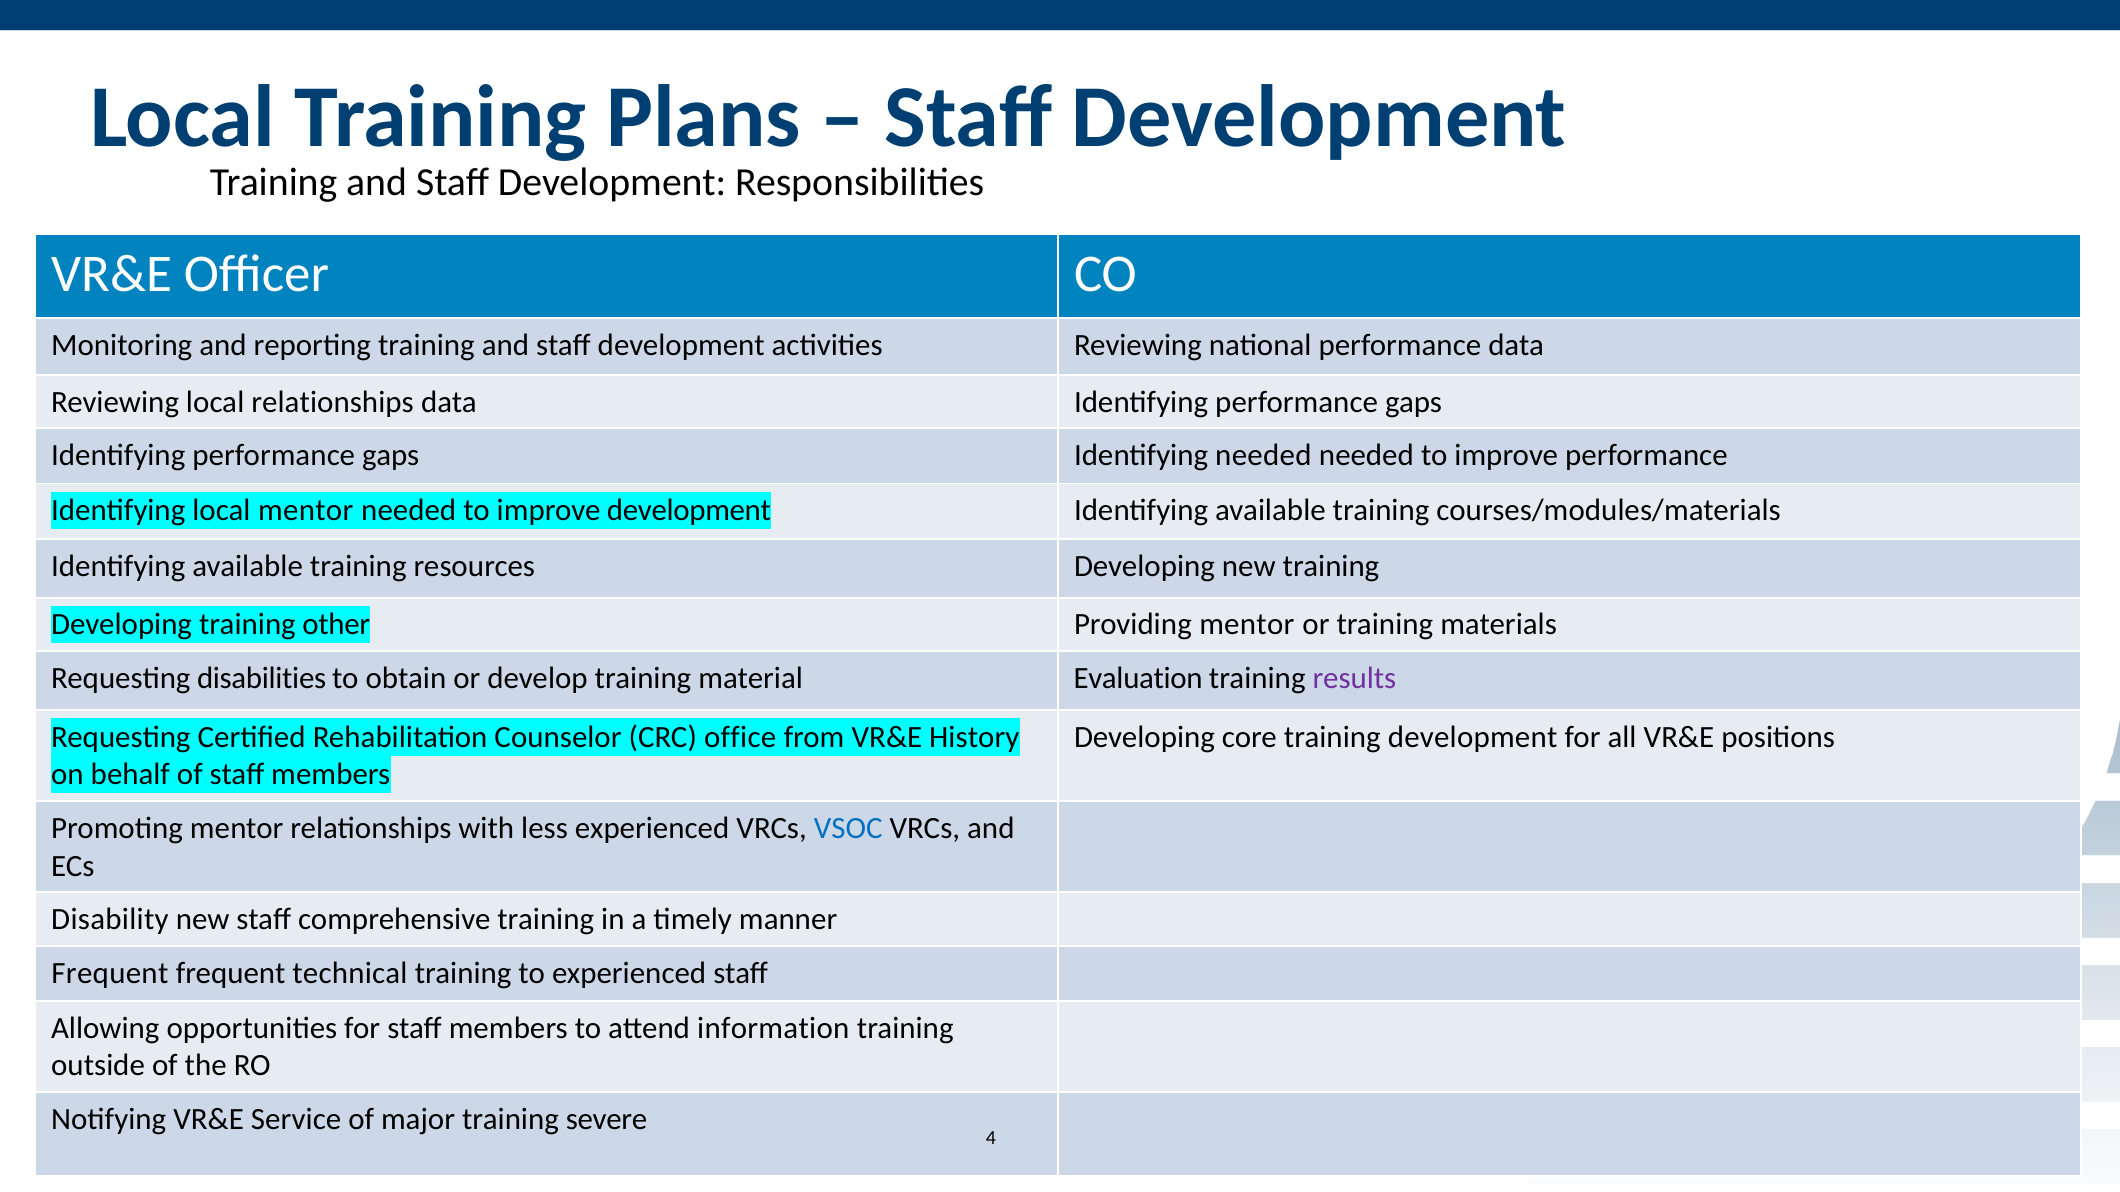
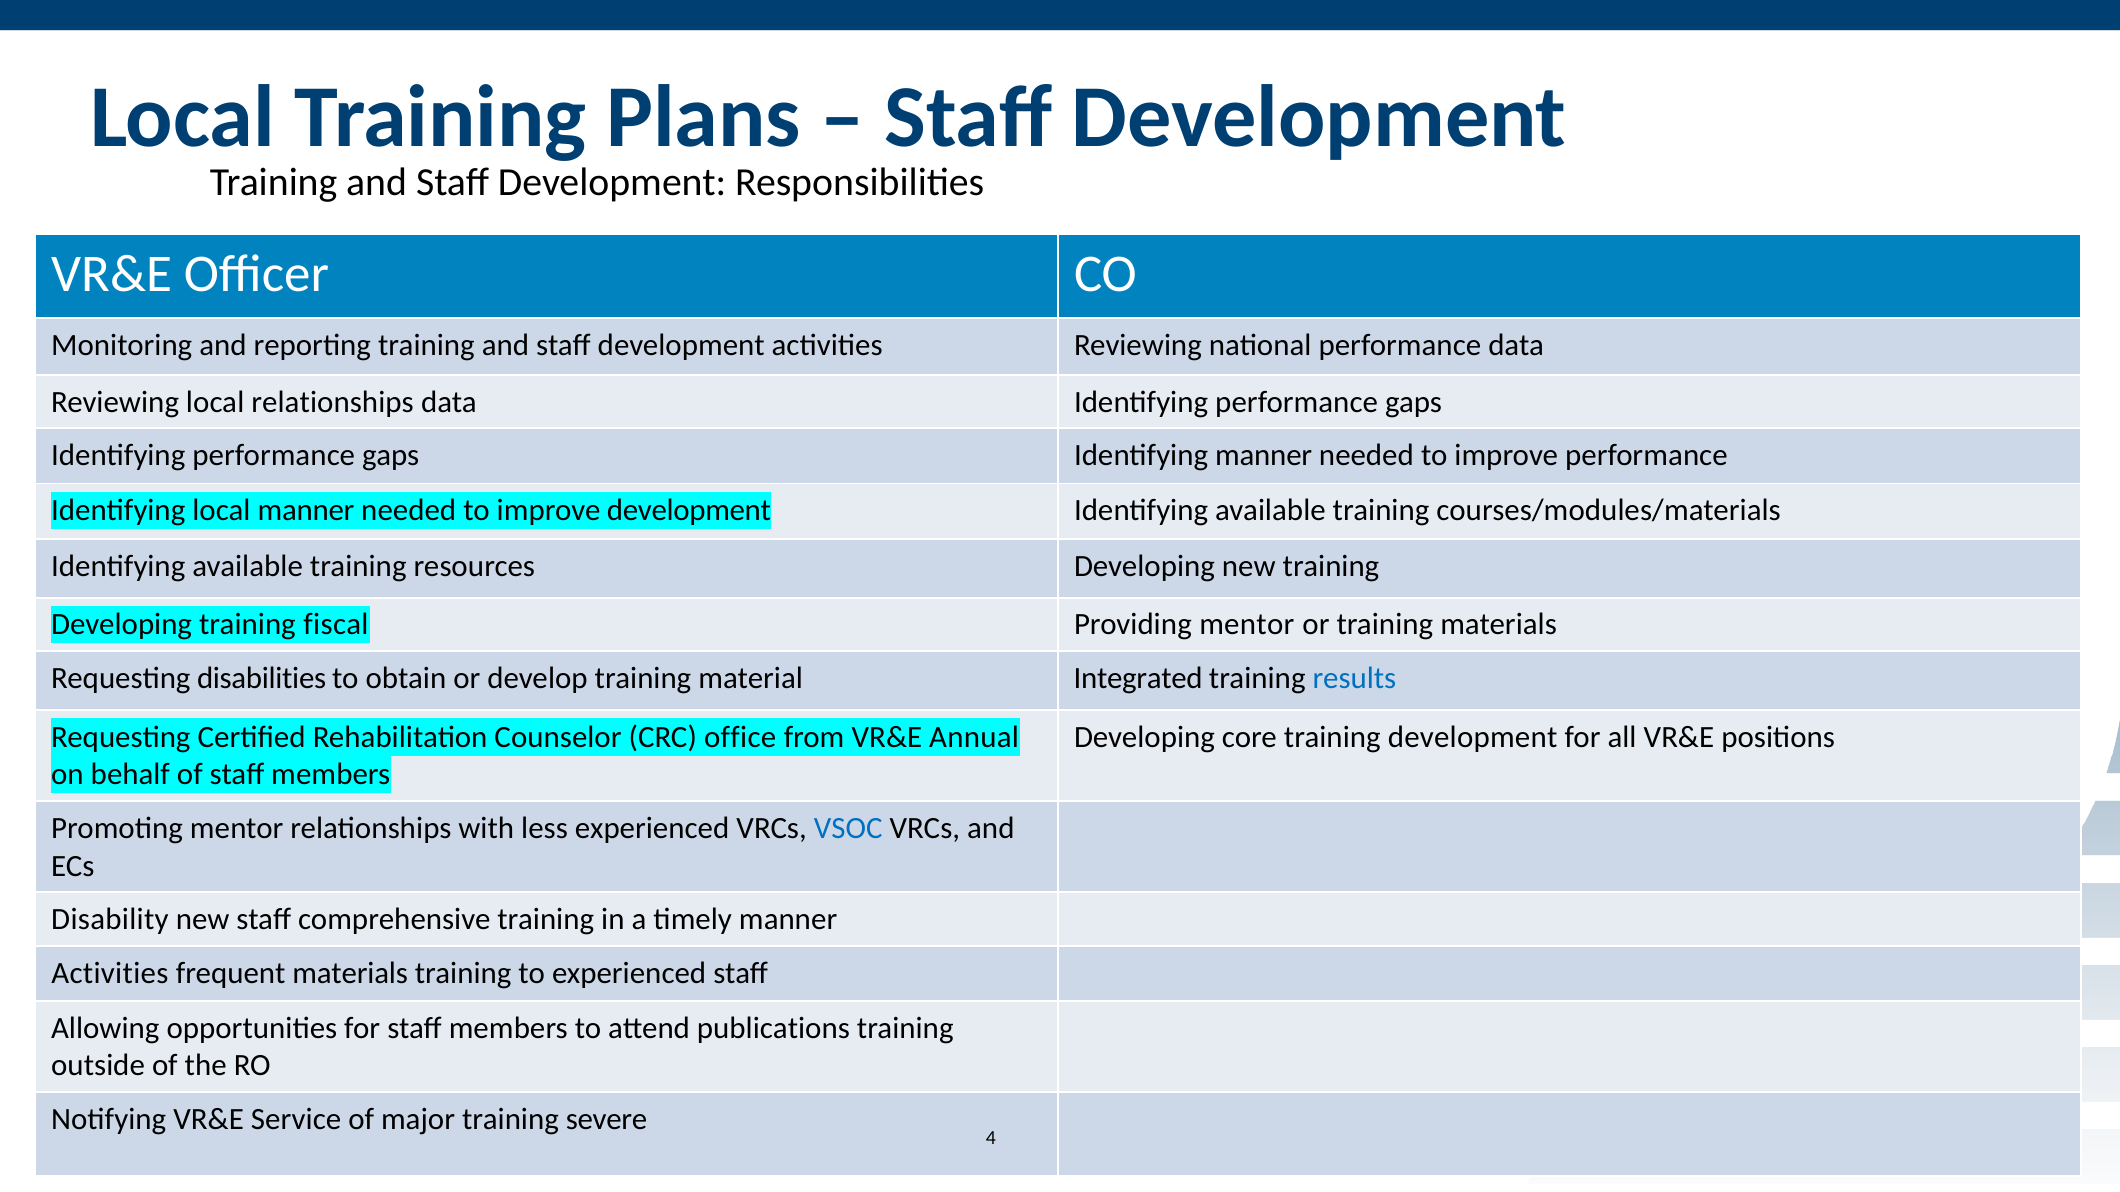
Identifying needed: needed -> manner
local mentor: mentor -> manner
other: other -> fiscal
Evaluation: Evaluation -> Integrated
results colour: purple -> blue
History: History -> Annual
Frequent at (110, 973): Frequent -> Activities
frequent technical: technical -> materials
information: information -> publications
